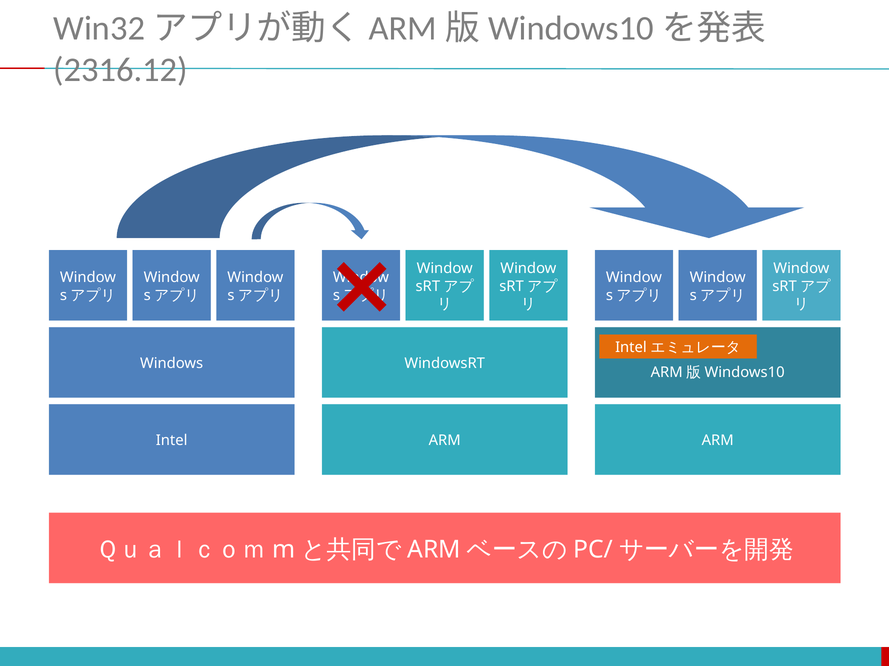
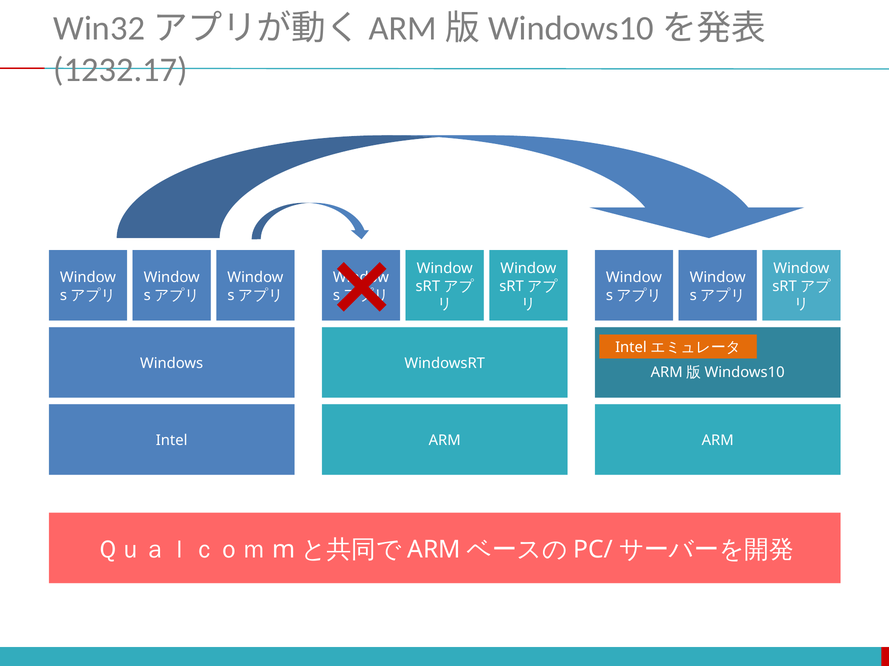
2316.12: 2316.12 -> 1232.17
